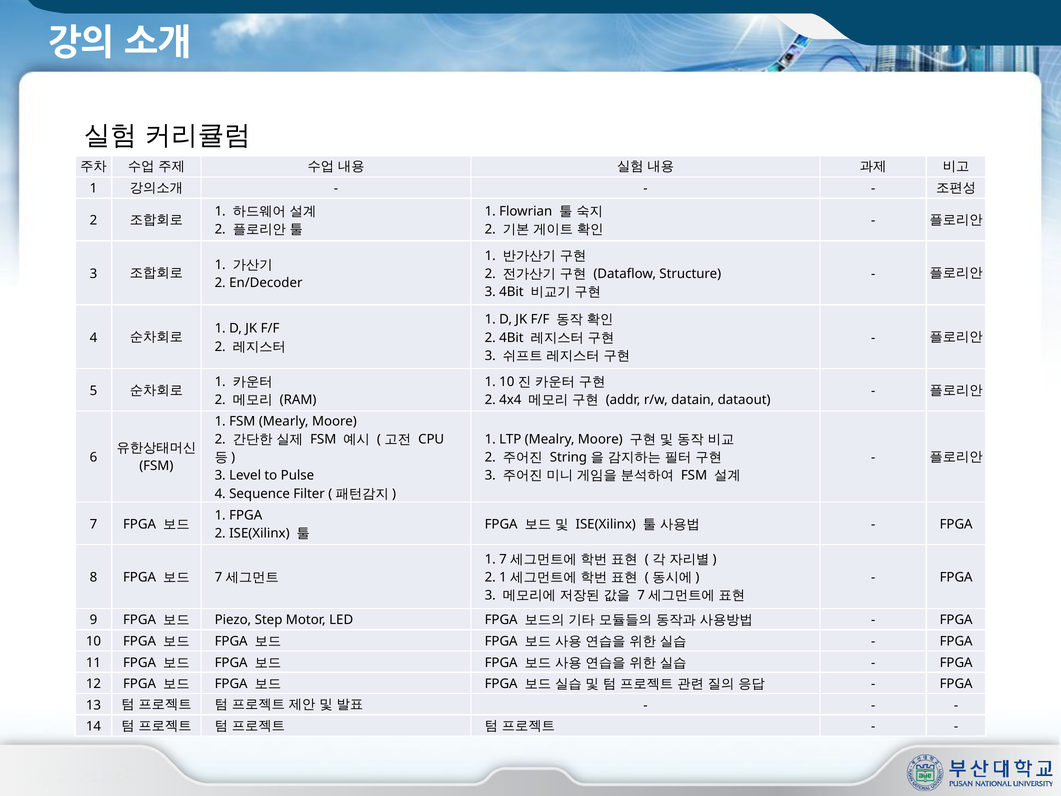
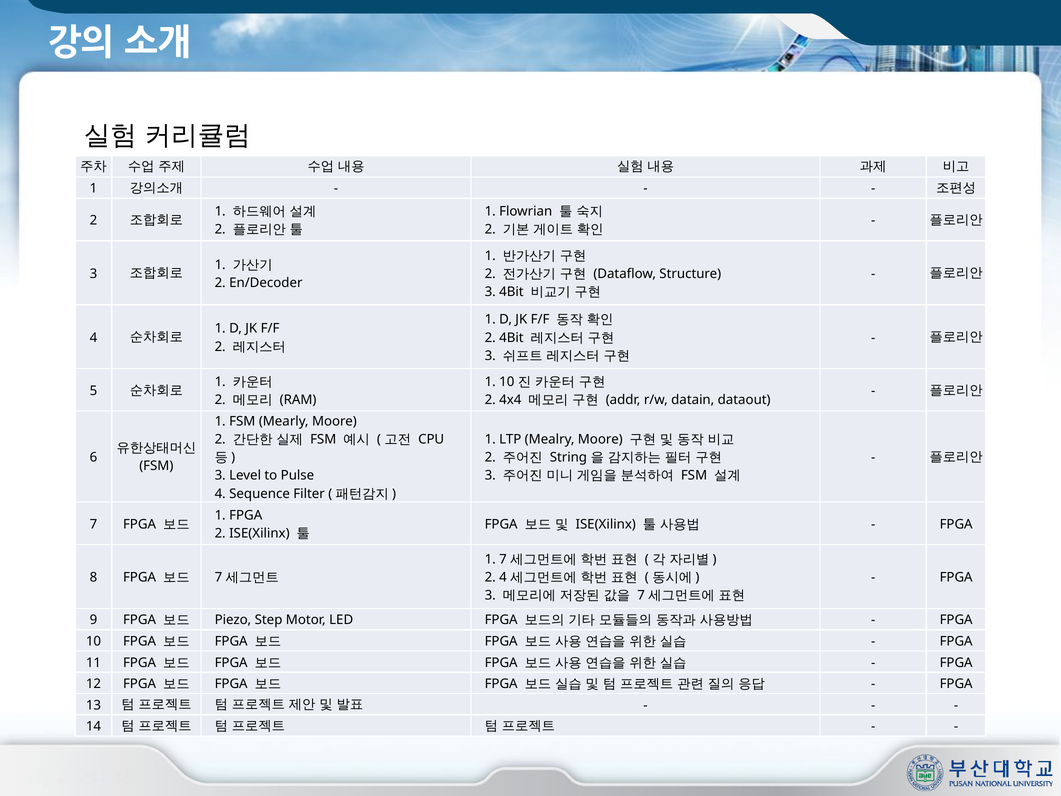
2 1: 1 -> 4
